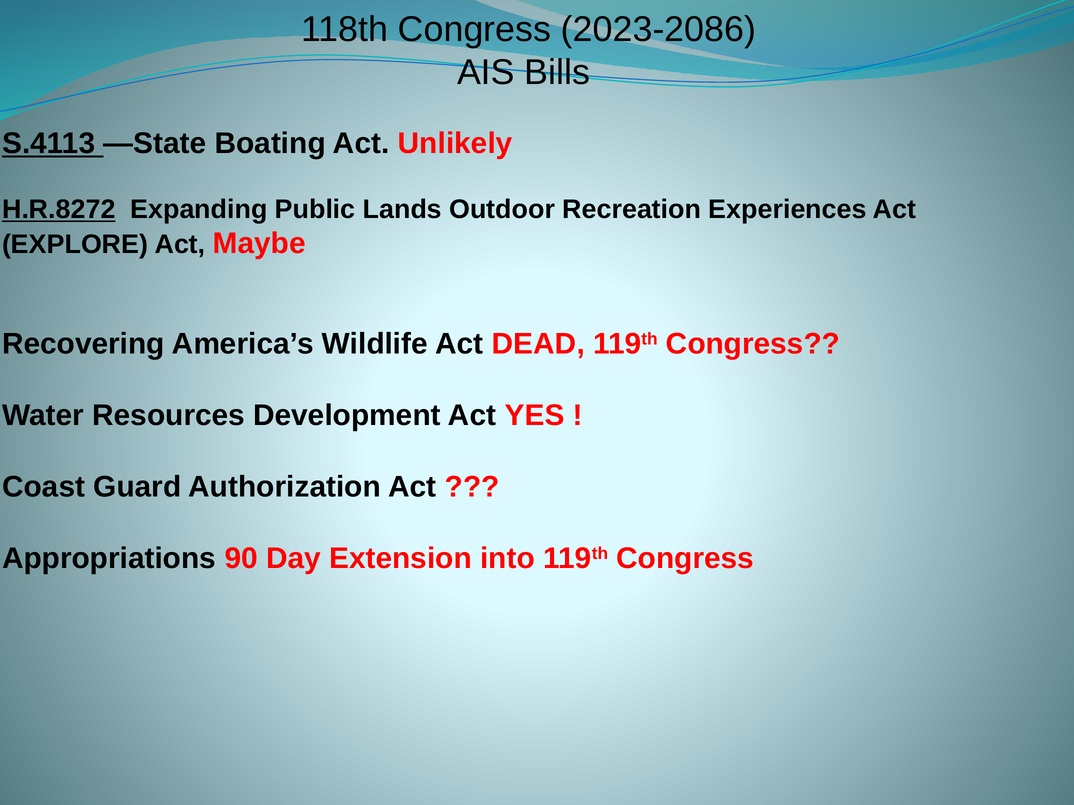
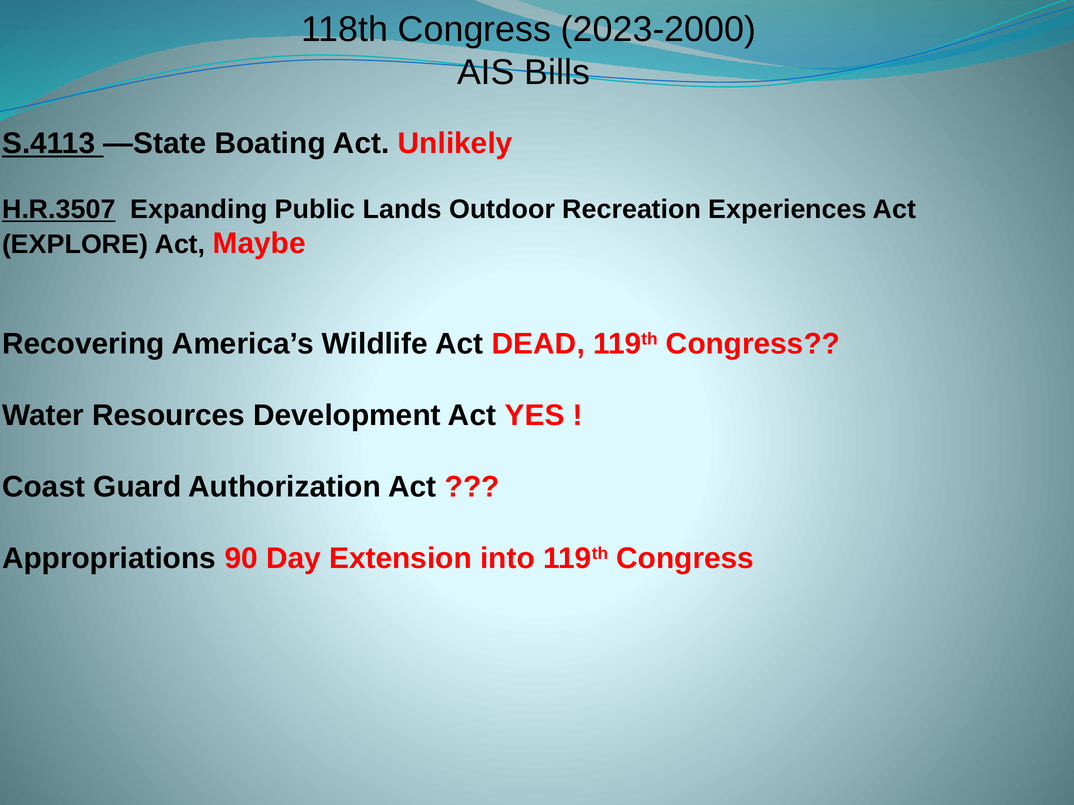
2023-2086: 2023-2086 -> 2023-2000
H.R.8272: H.R.8272 -> H.R.3507
